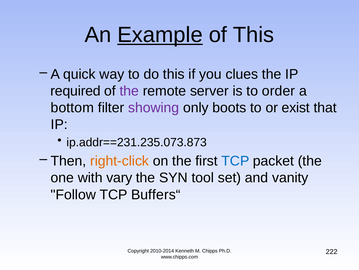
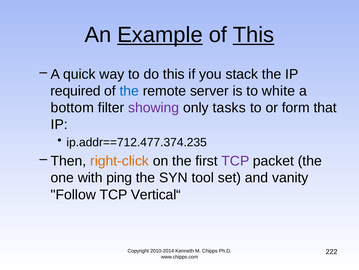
This at (254, 35) underline: none -> present
clues: clues -> stack
the at (129, 91) colour: purple -> blue
order: order -> white
boots: boots -> tasks
exist: exist -> form
ip.addr==231.235.073.873: ip.addr==231.235.073.873 -> ip.addr==712.477.374.235
TCP at (235, 161) colour: blue -> purple
vary: vary -> ping
Buffers“: Buffers“ -> Vertical“
